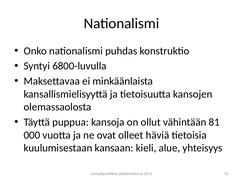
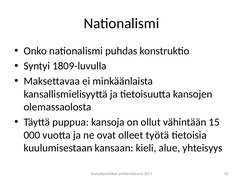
6800-luvulla: 6800-luvulla -> 1809-luvulla
81: 81 -> 15
häviä: häviä -> työtä
